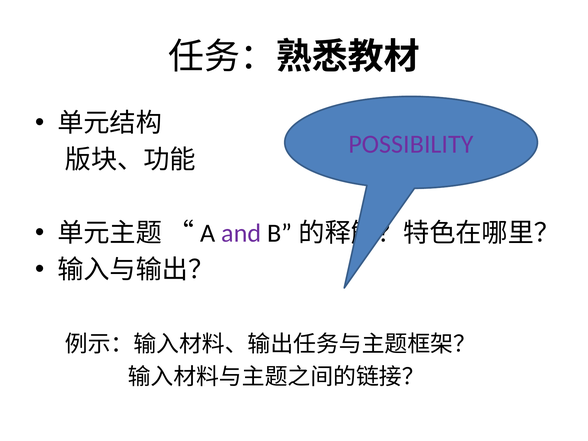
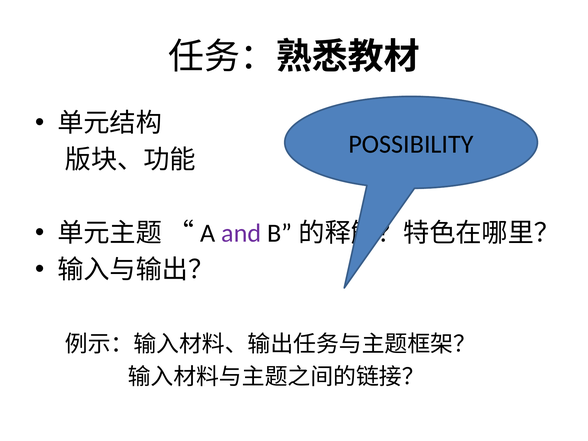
POSSIBILITY colour: purple -> black
